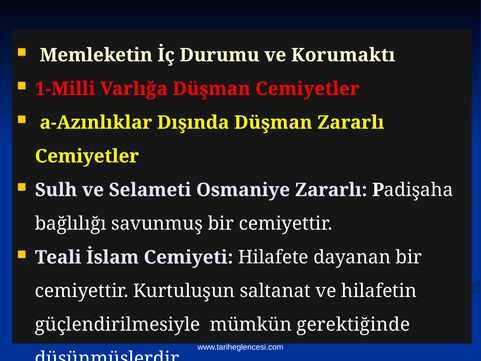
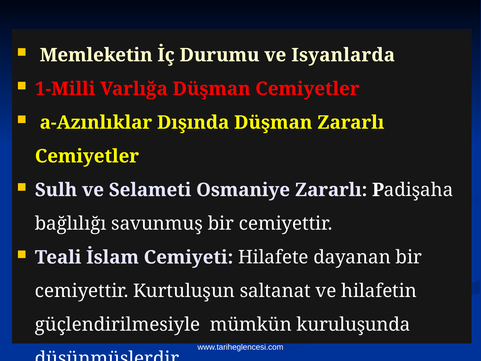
Korumaktı: Korumaktı -> Isyanlarda
gerektiğinde: gerektiğinde -> kuruluşunda
